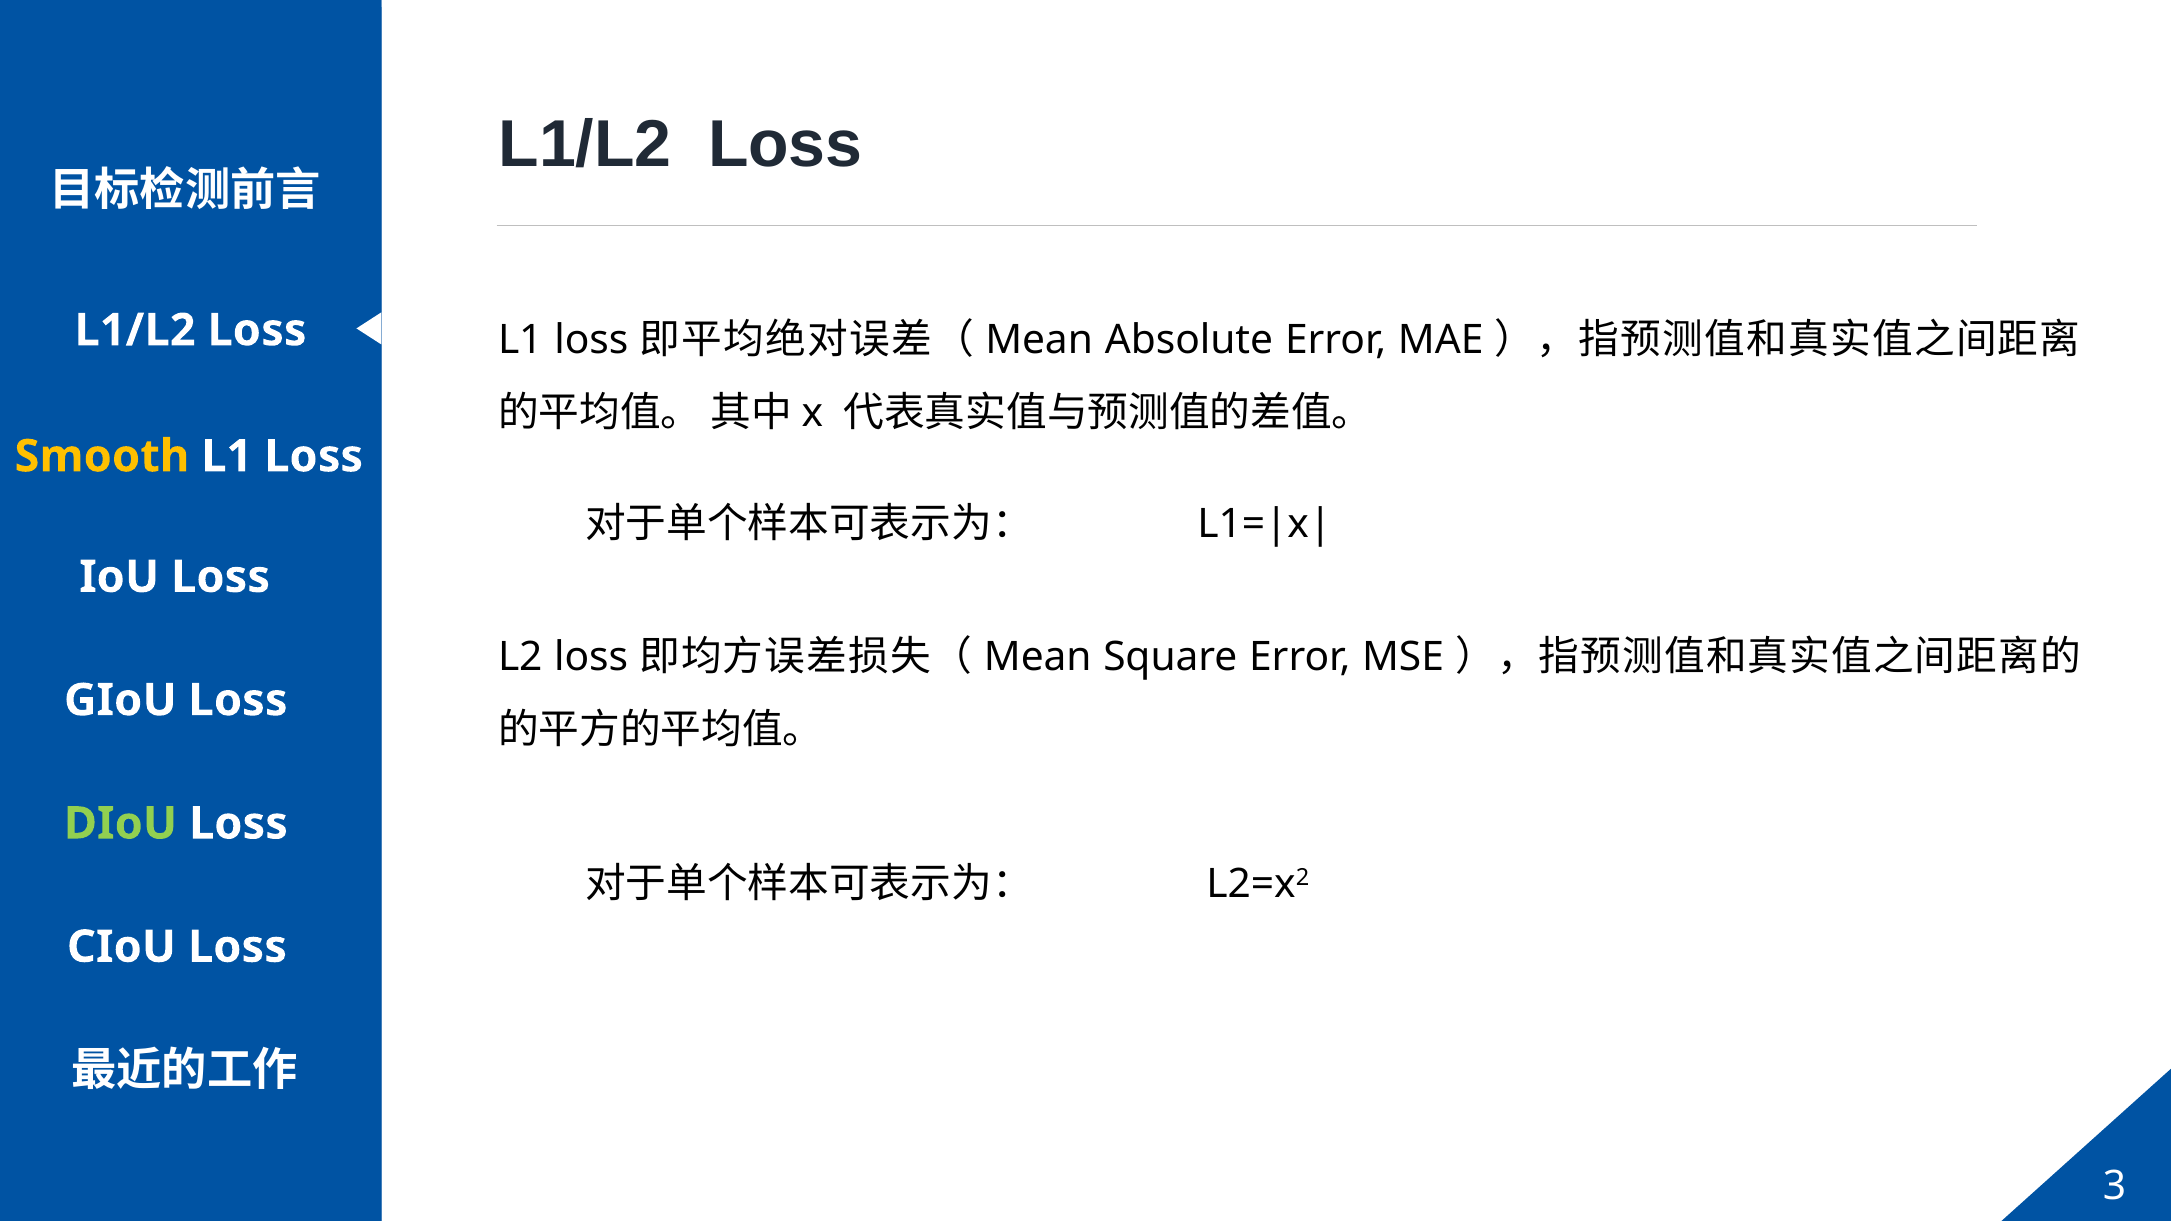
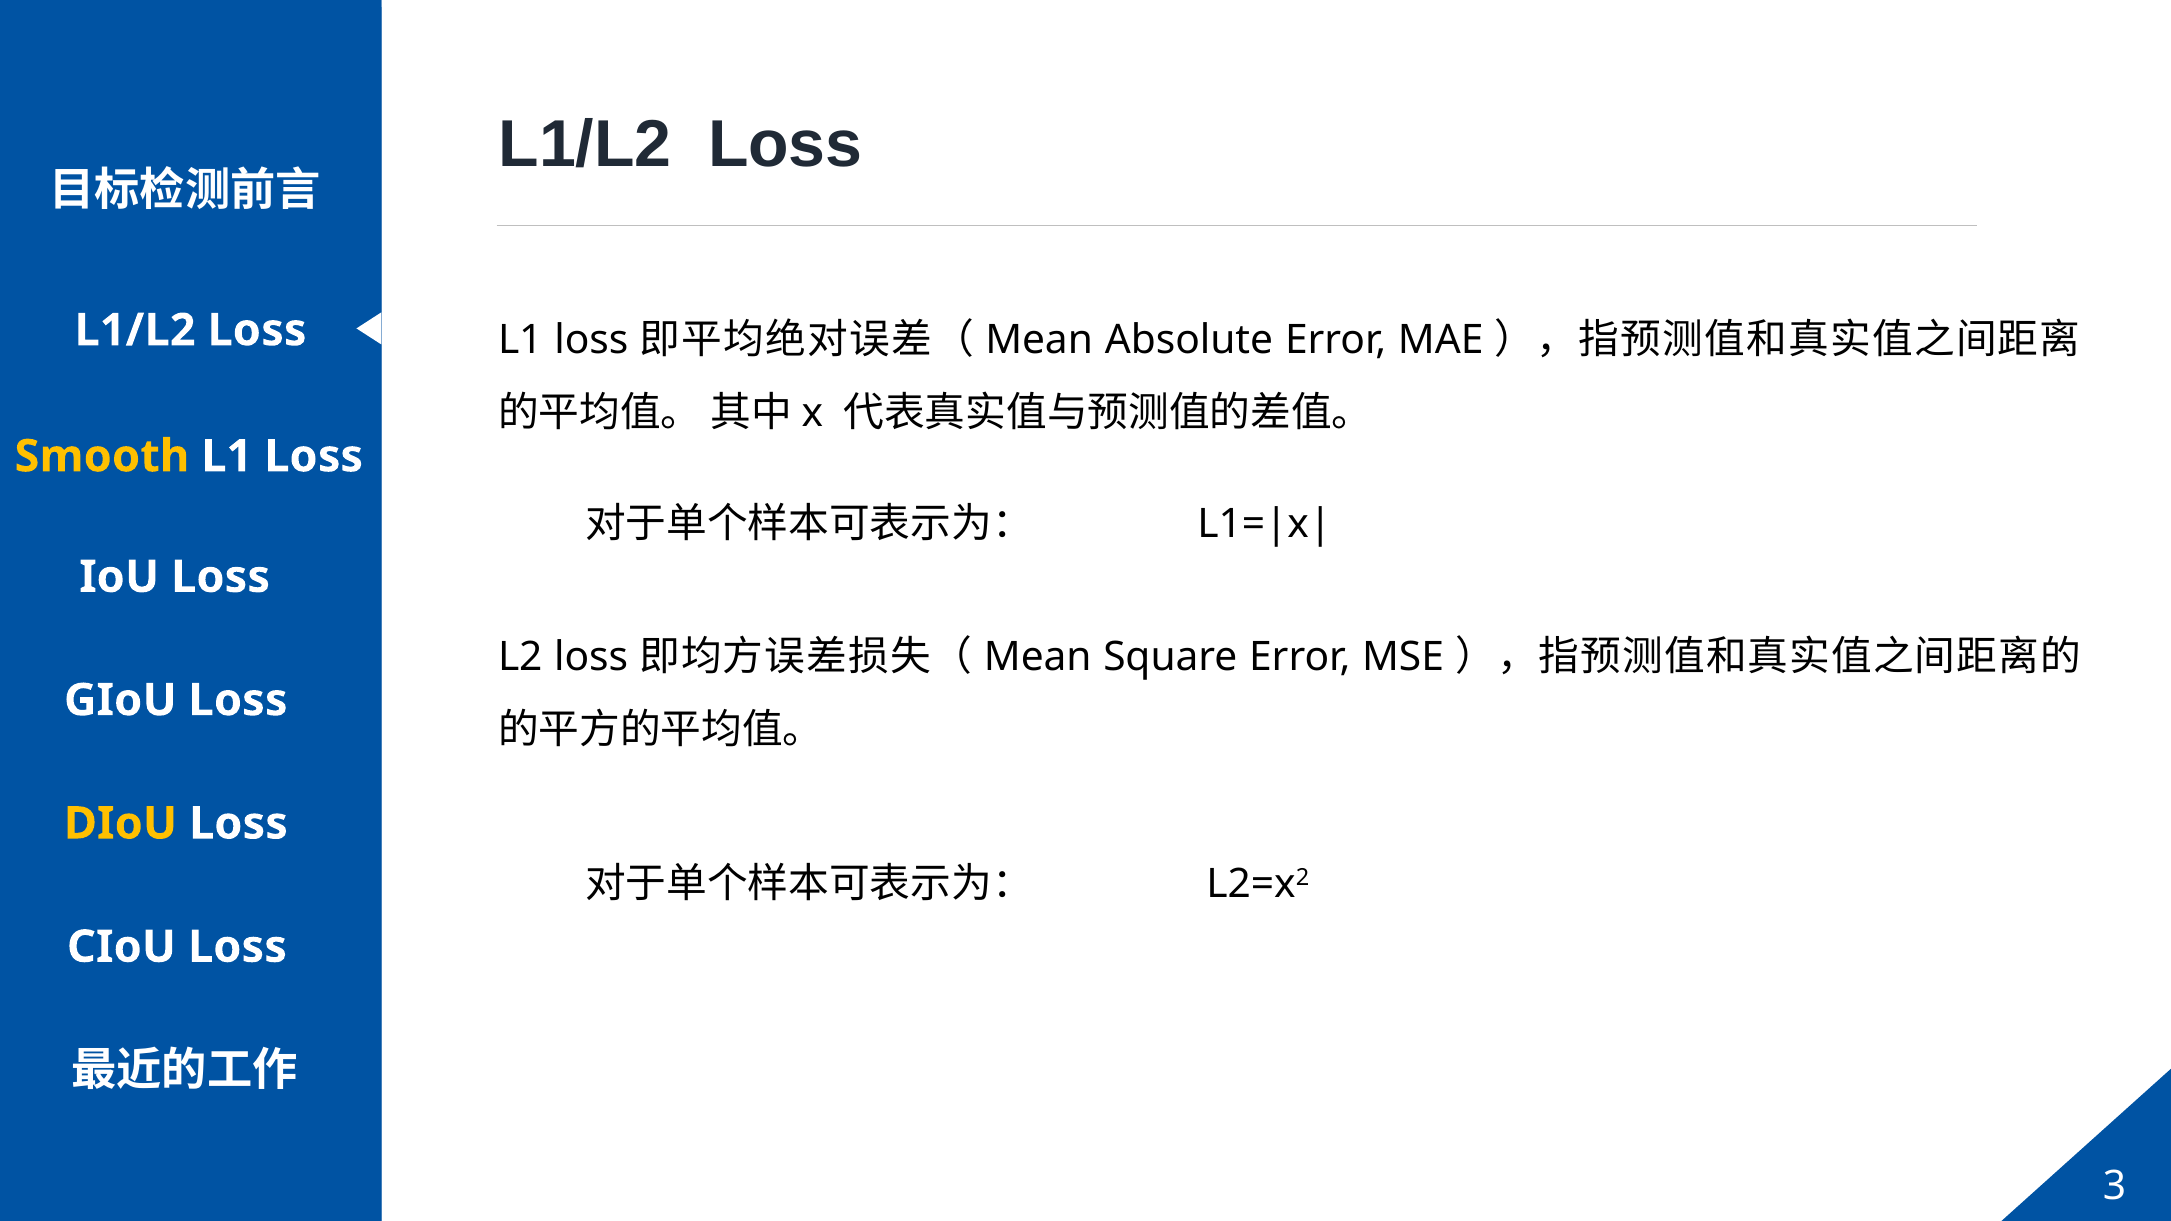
DIoU colour: light green -> yellow
